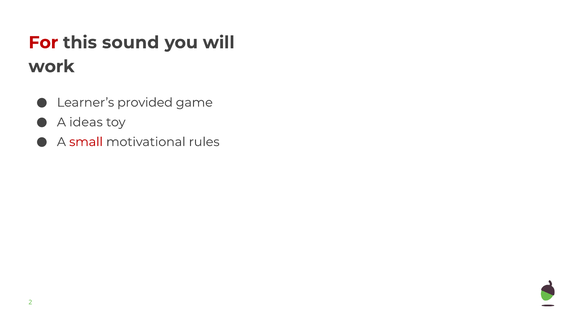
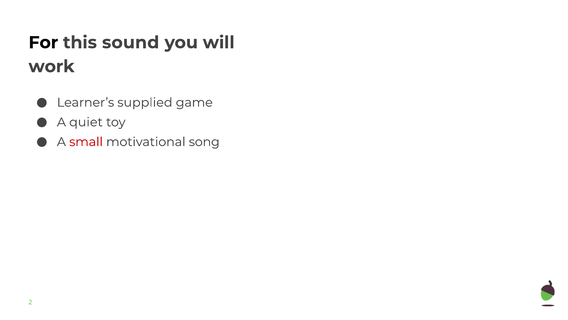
For colour: red -> black
provided: provided -> supplied
ideas: ideas -> quiet
rules: rules -> song
